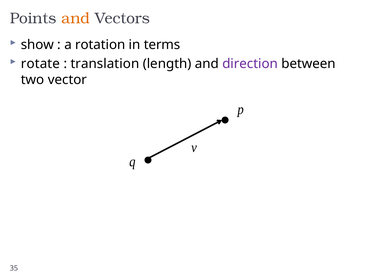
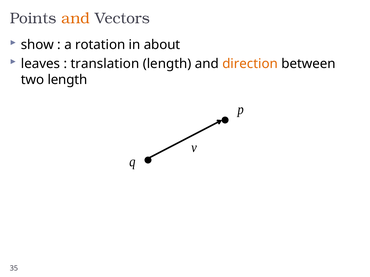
terms: terms -> about
rotate: rotate -> leaves
direction colour: purple -> orange
two vector: vector -> length
